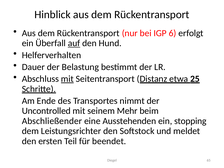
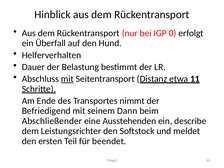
6: 6 -> 0
auf underline: present -> none
25: 25 -> 11
Uncontrolled: Uncontrolled -> Befriedigend
Mehr: Mehr -> Dann
stopping: stopping -> describe
